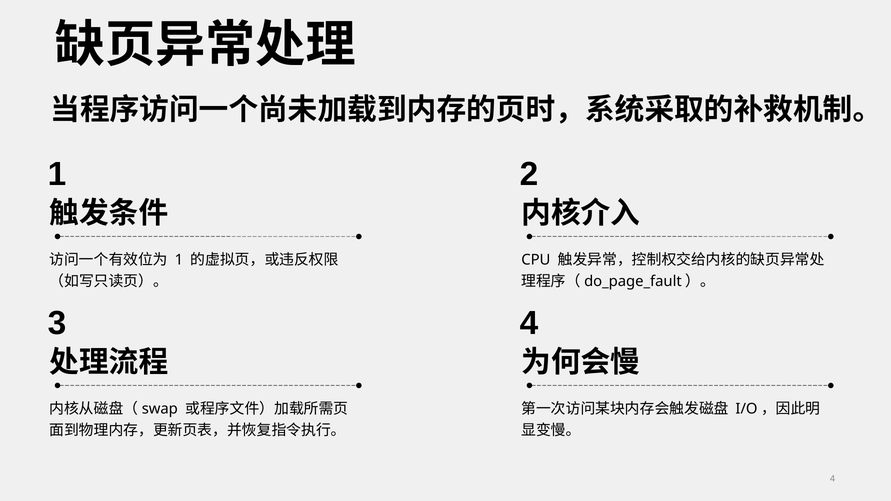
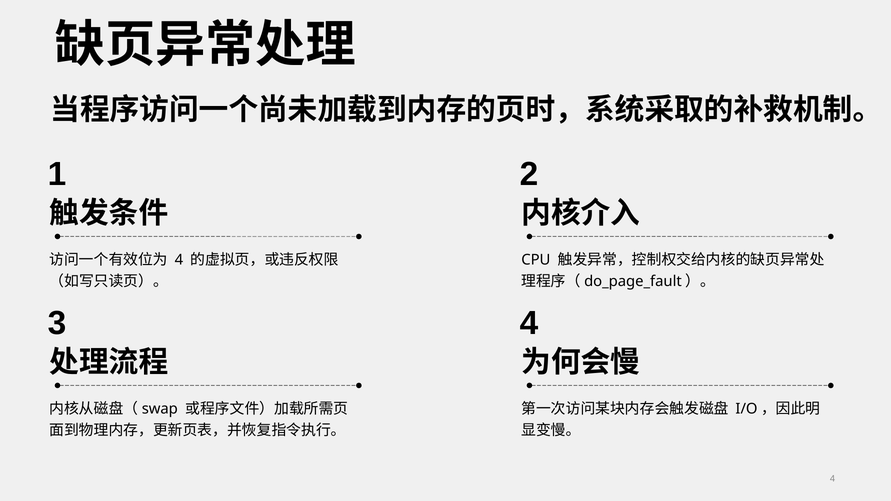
1 at (179, 260): 1 -> 4
